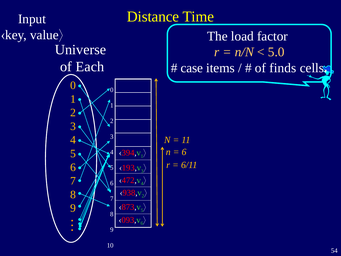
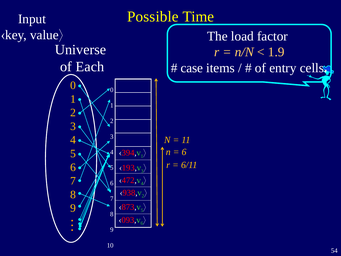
Distance: Distance -> Possible
5.0: 5.0 -> 1.9
finds: finds -> entry
